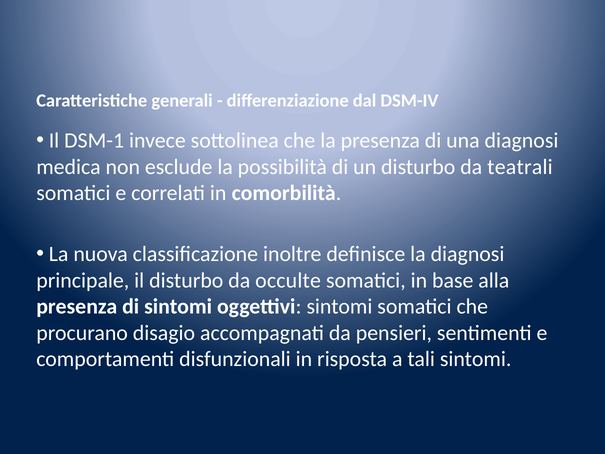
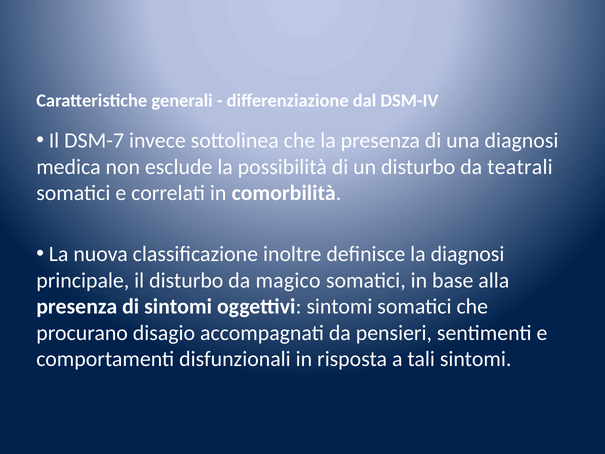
DSM-1: DSM-1 -> DSM-7
occulte: occulte -> magico
